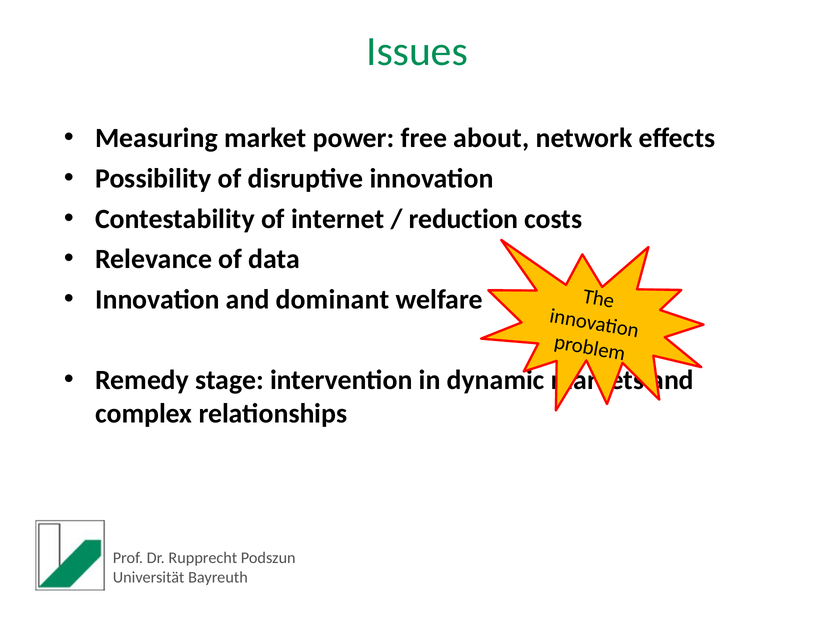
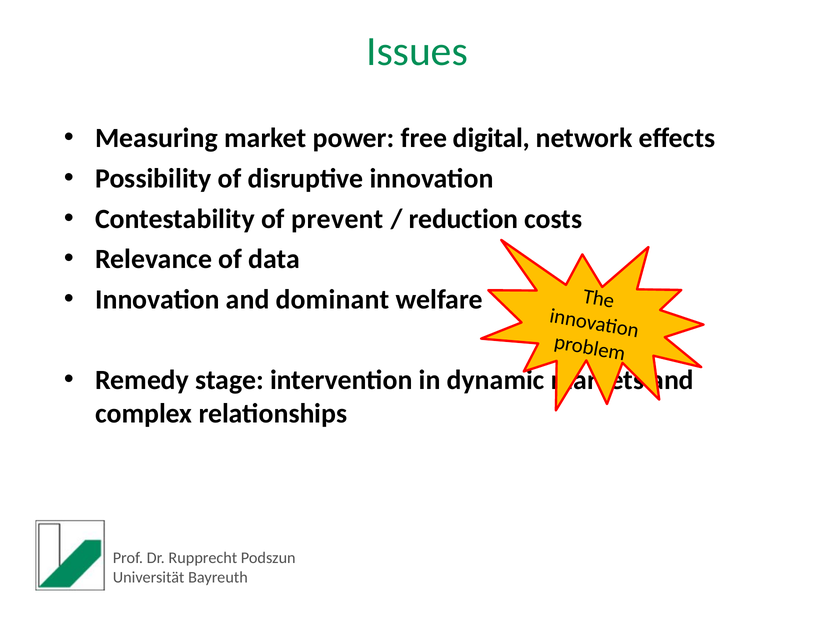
about: about -> digital
internet: internet -> prevent
